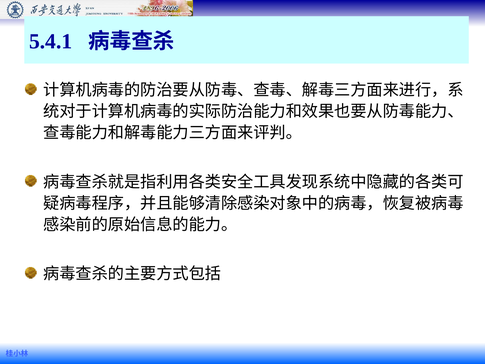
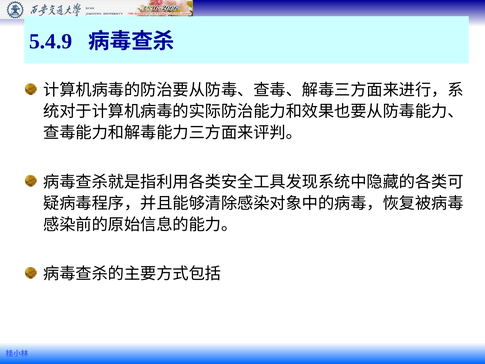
5.4.1: 5.4.1 -> 5.4.9
